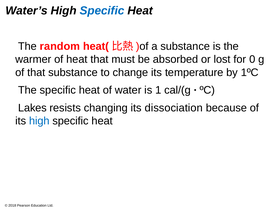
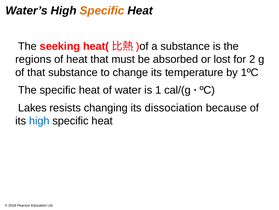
Specific at (102, 11) colour: blue -> orange
random: random -> seeking
warmer: warmer -> regions
0: 0 -> 2
